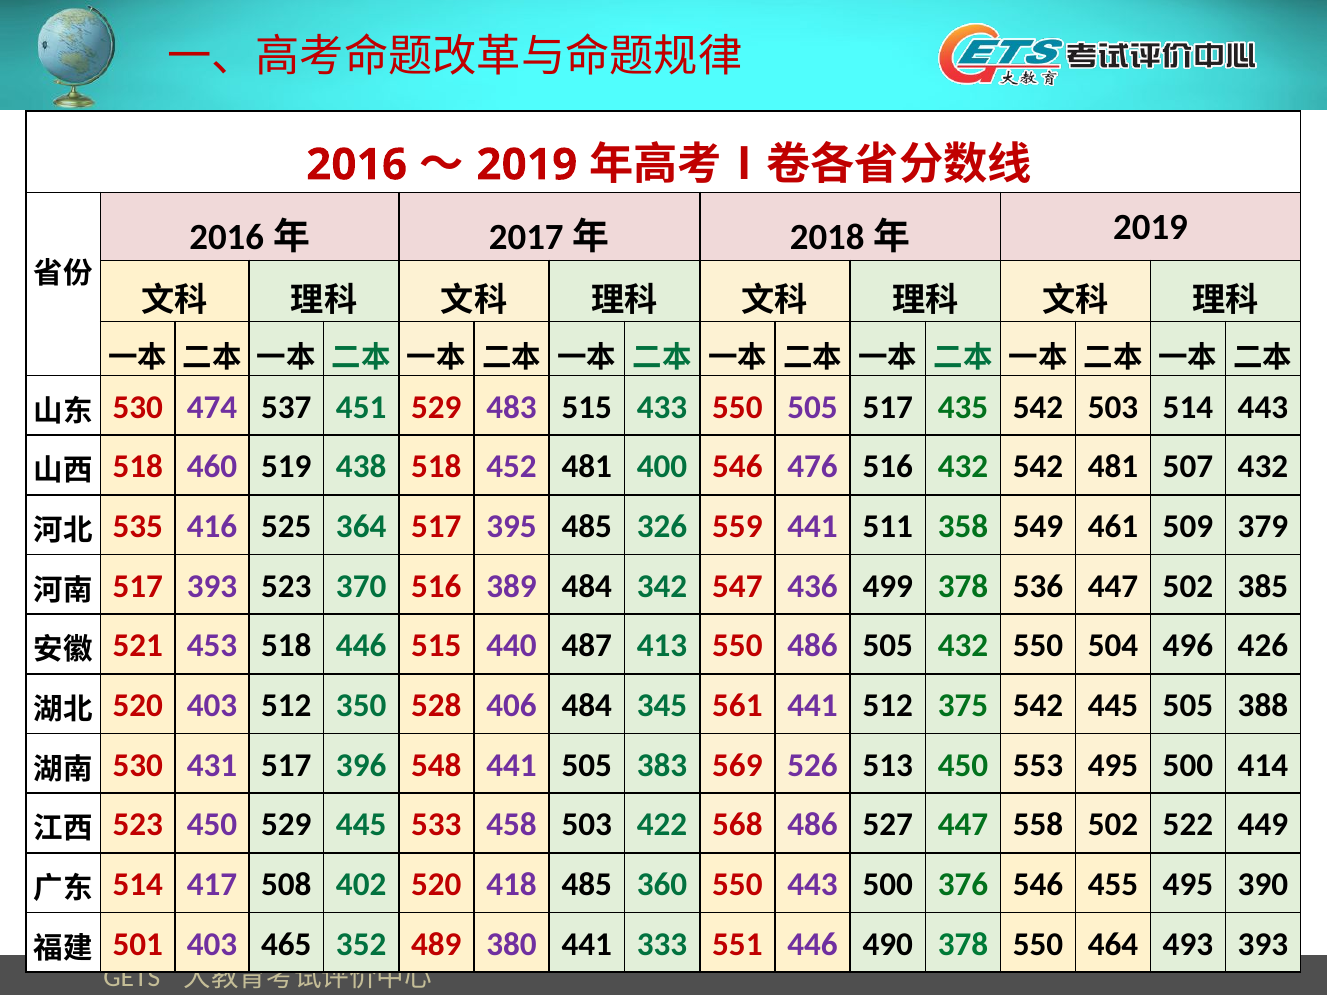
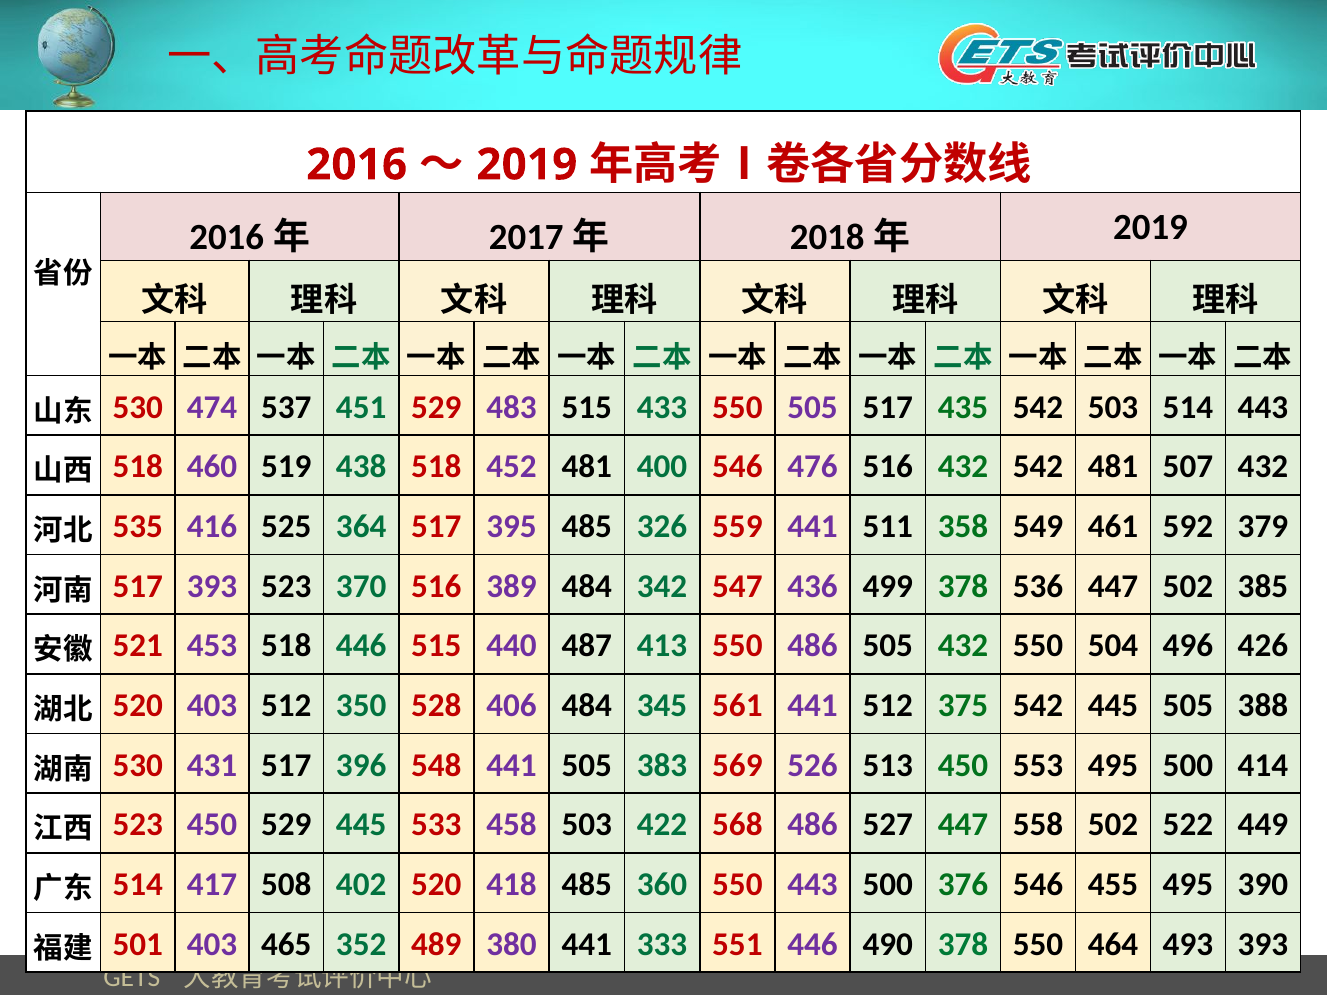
509: 509 -> 592
